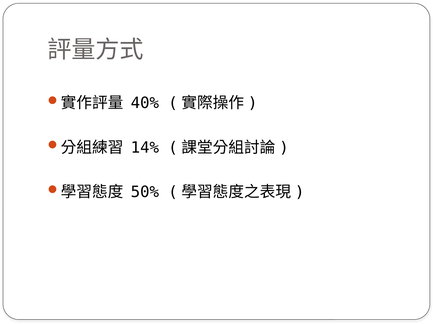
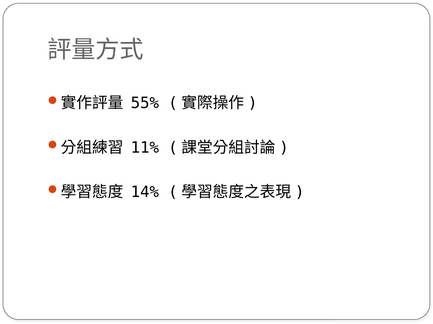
40%: 40% -> 55%
14%: 14% -> 11%
50%: 50% -> 14%
